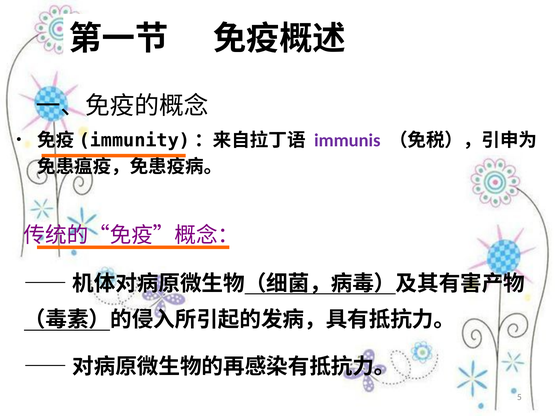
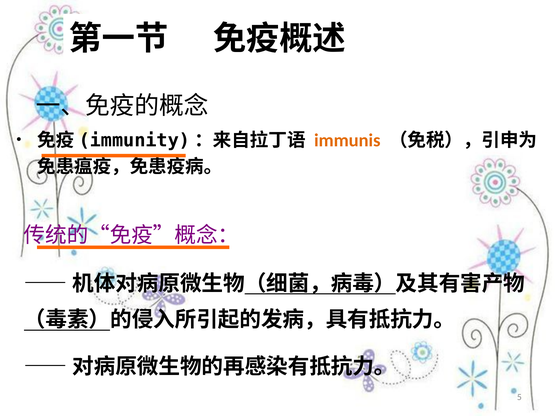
immunis colour: purple -> orange
